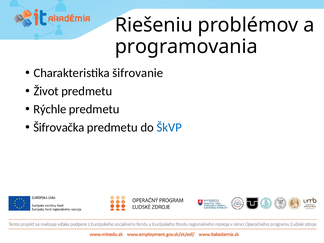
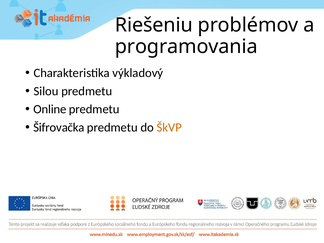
šifrovanie: šifrovanie -> výkladový
Život: Život -> Silou
Rýchle: Rýchle -> Online
ŠkVP colour: blue -> orange
